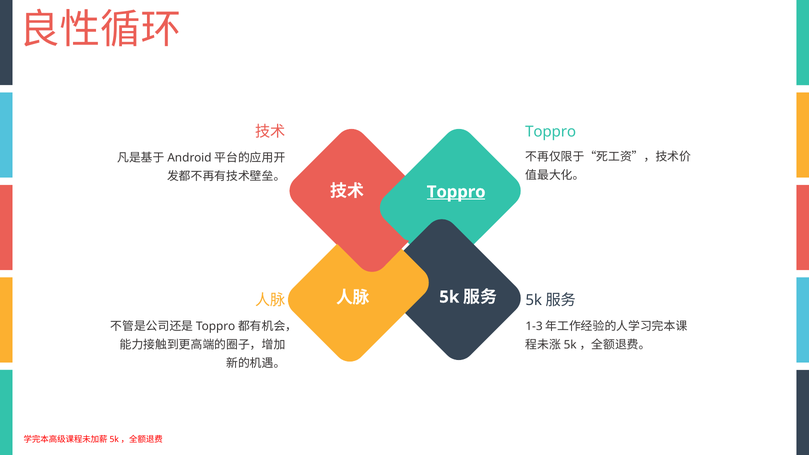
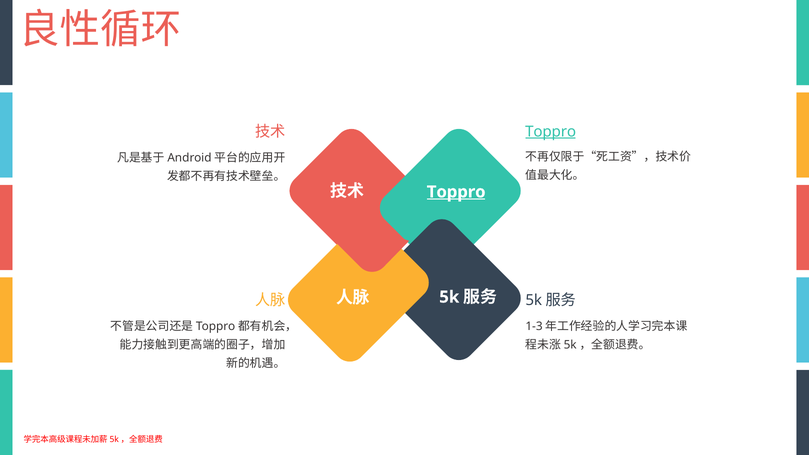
Toppro at (551, 132) underline: none -> present
